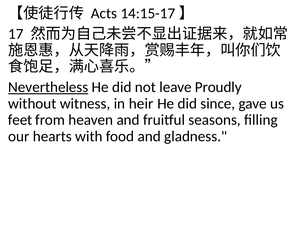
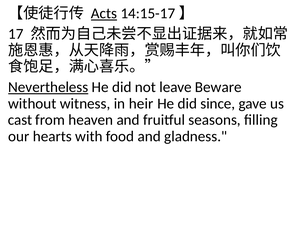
Acts underline: none -> present
Proudly: Proudly -> Beware
feet: feet -> cast
